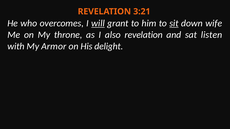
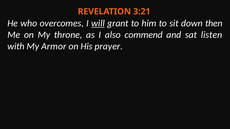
sit underline: present -> none
wife: wife -> then
also revelation: revelation -> commend
delight: delight -> prayer
